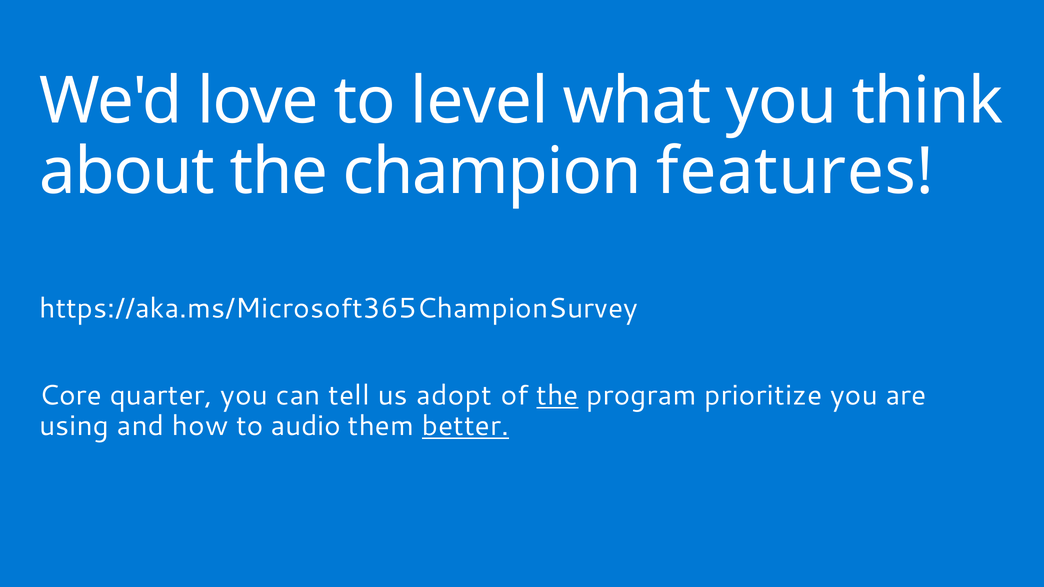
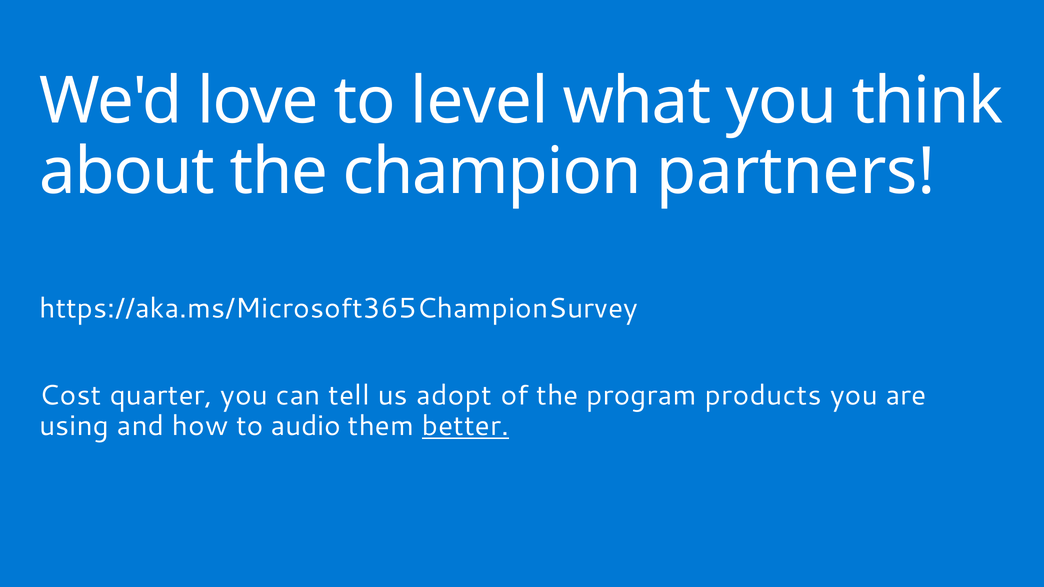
features: features -> partners
Core: Core -> Cost
the at (558, 396) underline: present -> none
prioritize: prioritize -> products
